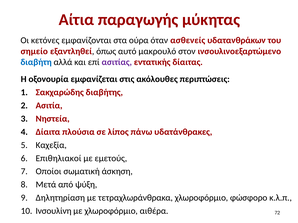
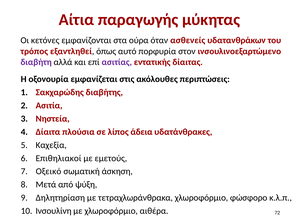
σημείο: σημείο -> τρόπος
μακρουλό: μακρουλό -> πορφυρία
διαβήτη colour: blue -> purple
πάνω: πάνω -> άδεια
Οποίοι: Οποίοι -> Οξεικό
